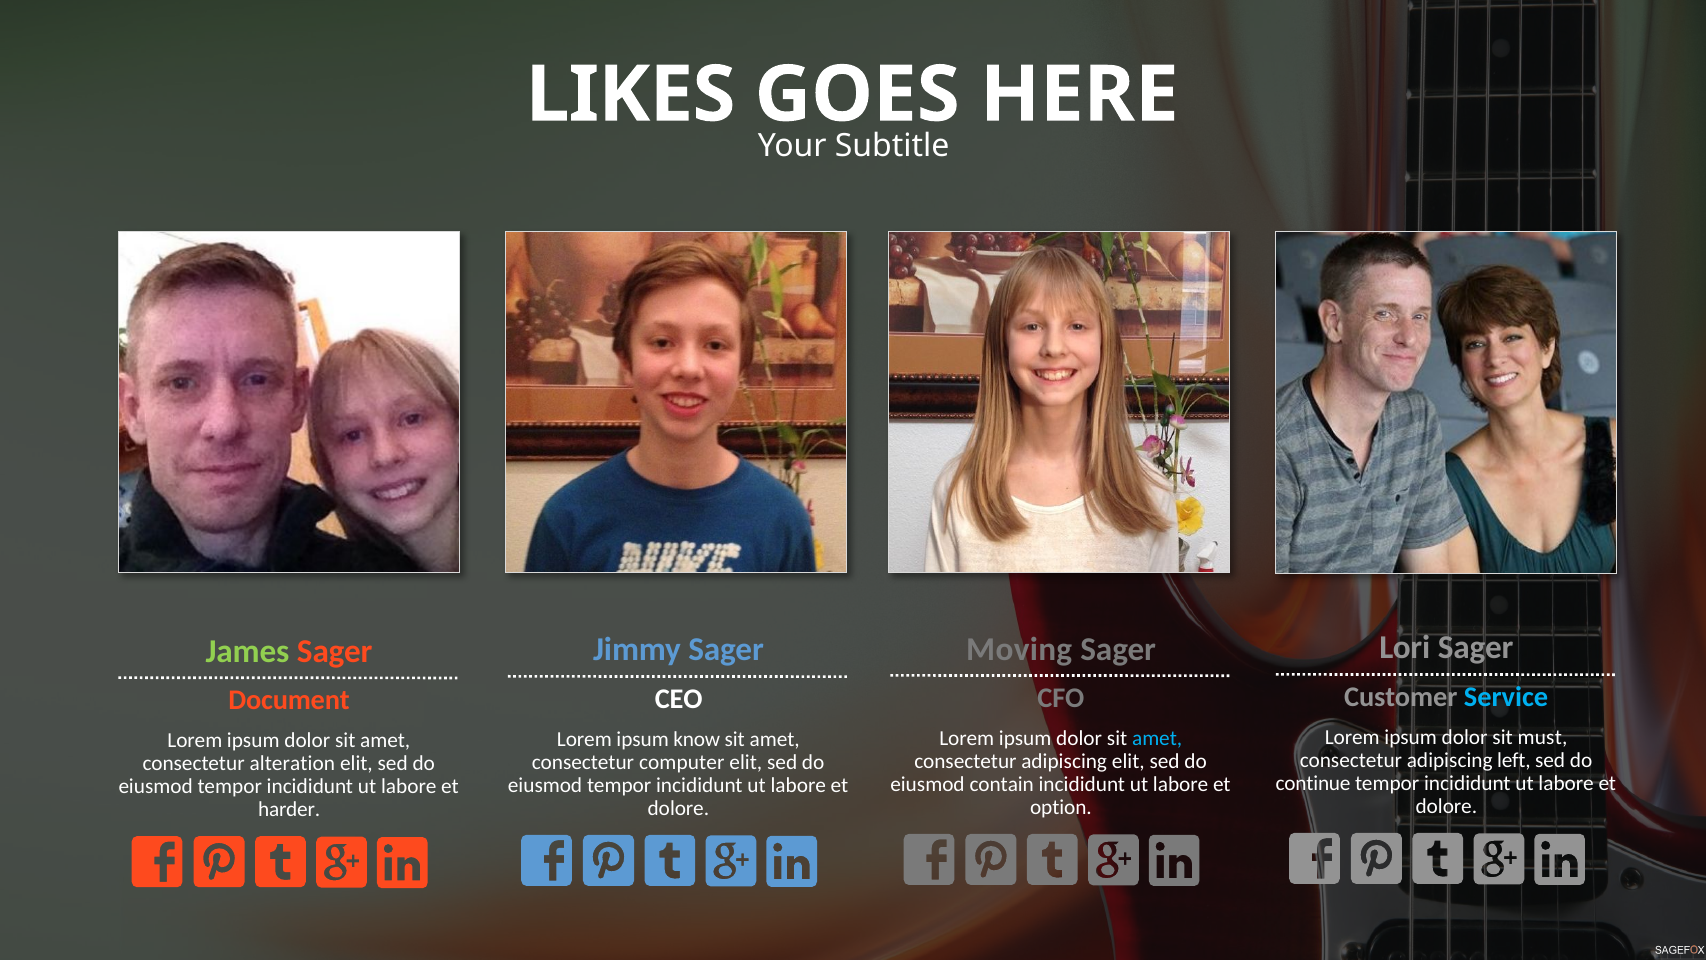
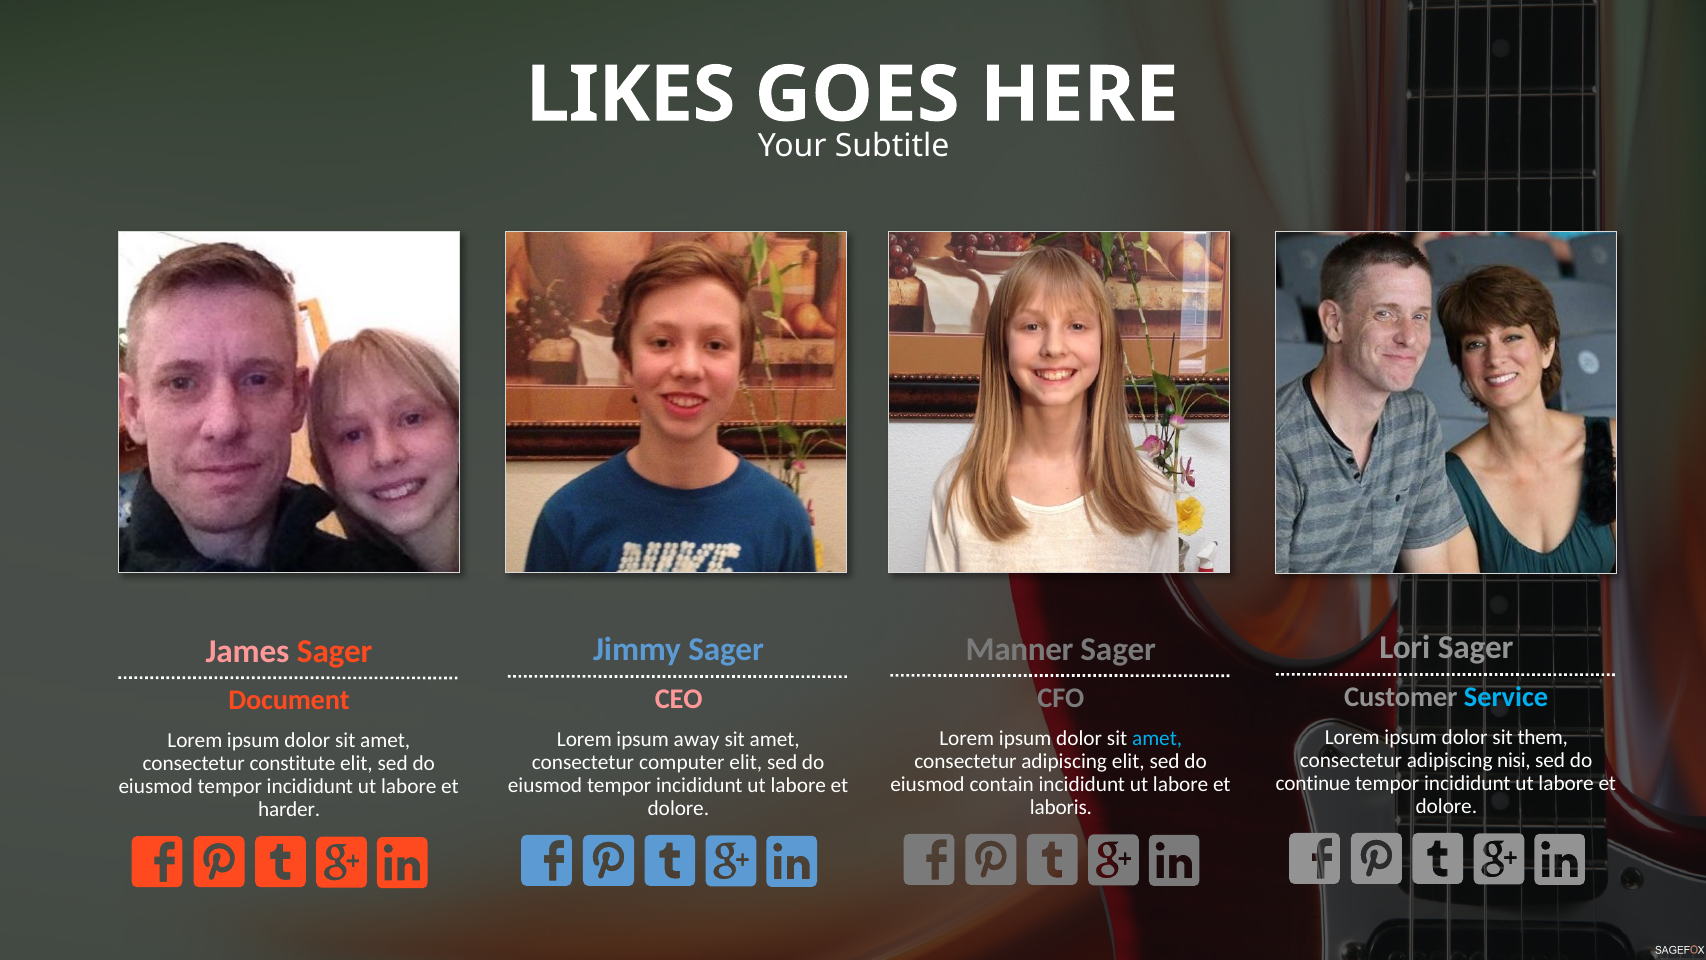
Moving: Moving -> Manner
James colour: light green -> pink
CEO colour: white -> pink
must: must -> them
know: know -> away
left: left -> nisi
alteration: alteration -> constitute
option: option -> laboris
